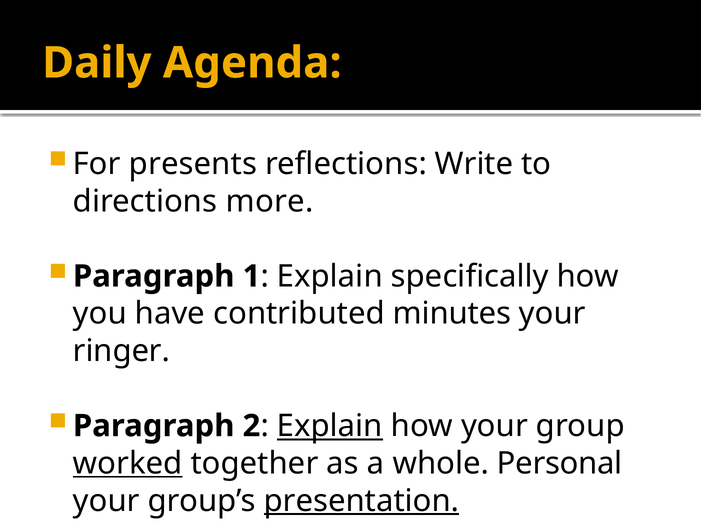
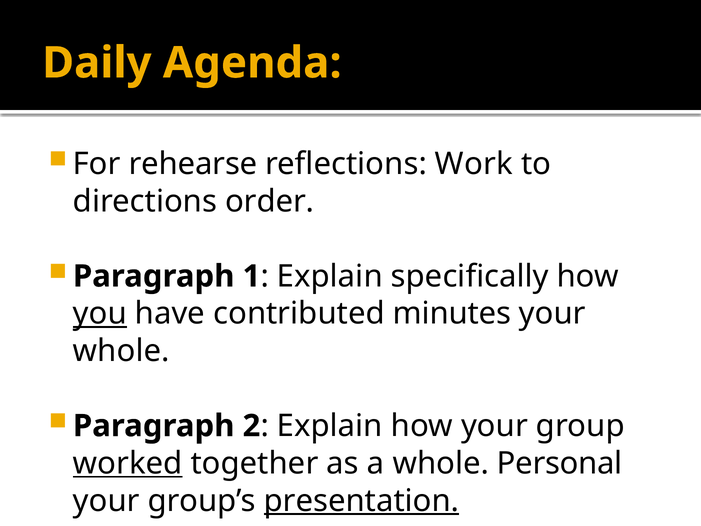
presents: presents -> rehearse
Write: Write -> Work
more: more -> order
you underline: none -> present
ringer at (121, 351): ringer -> whole
Explain at (330, 426) underline: present -> none
